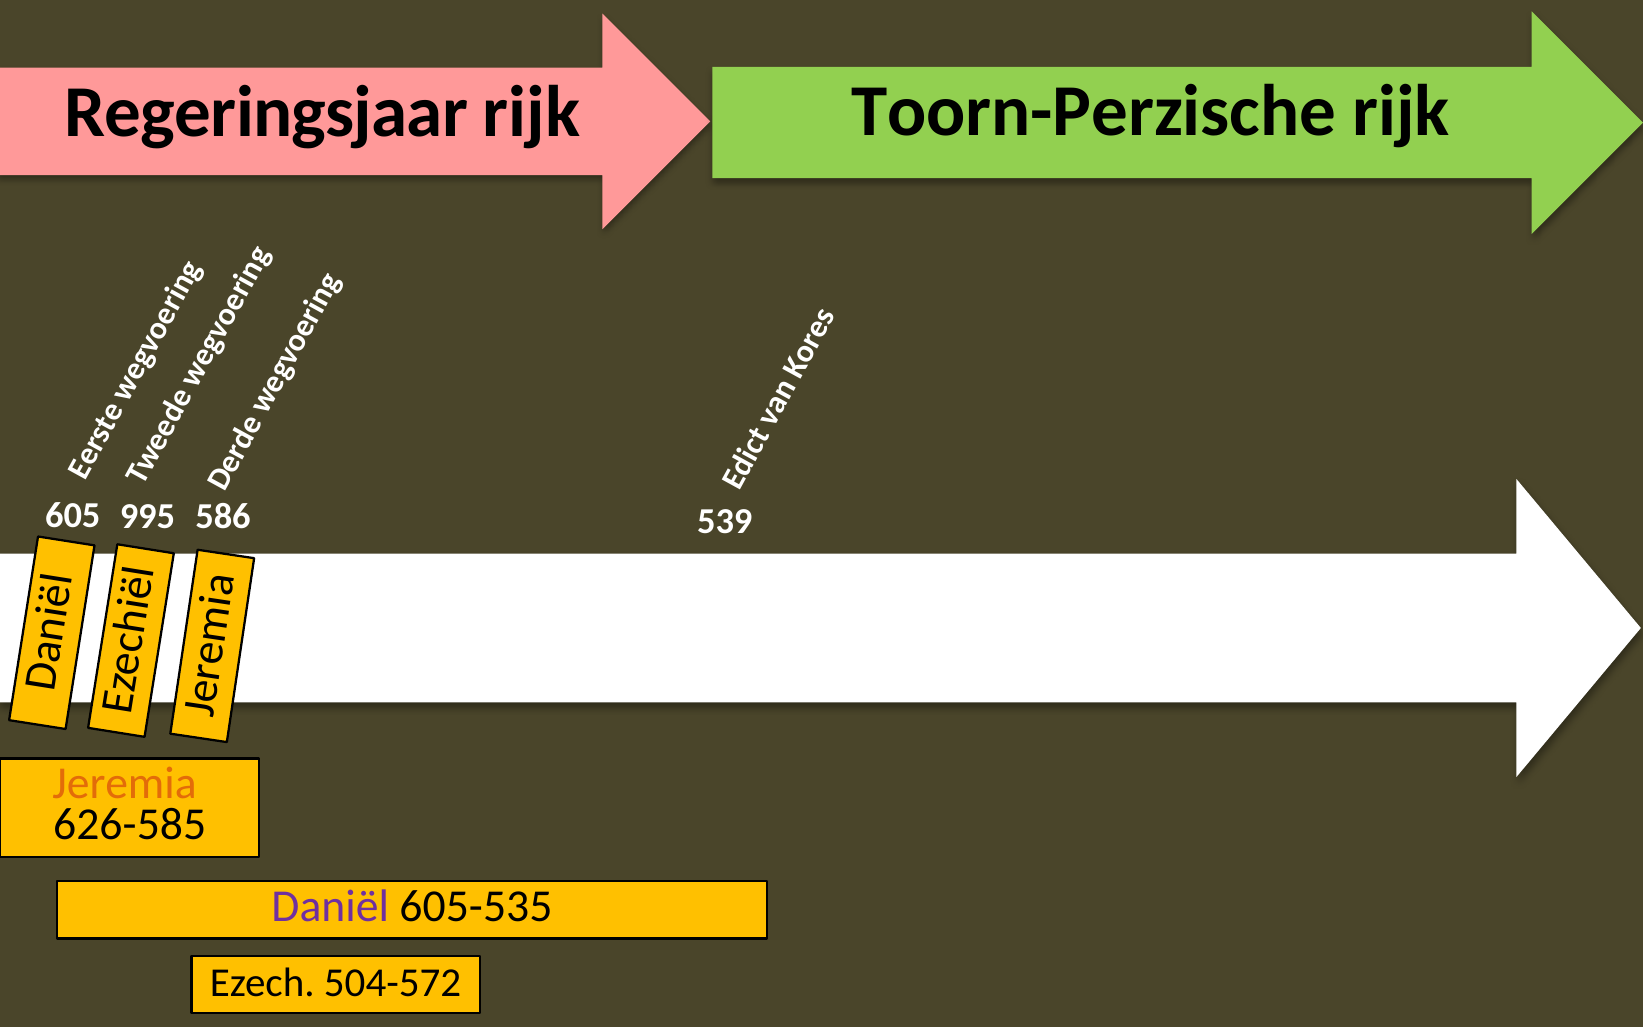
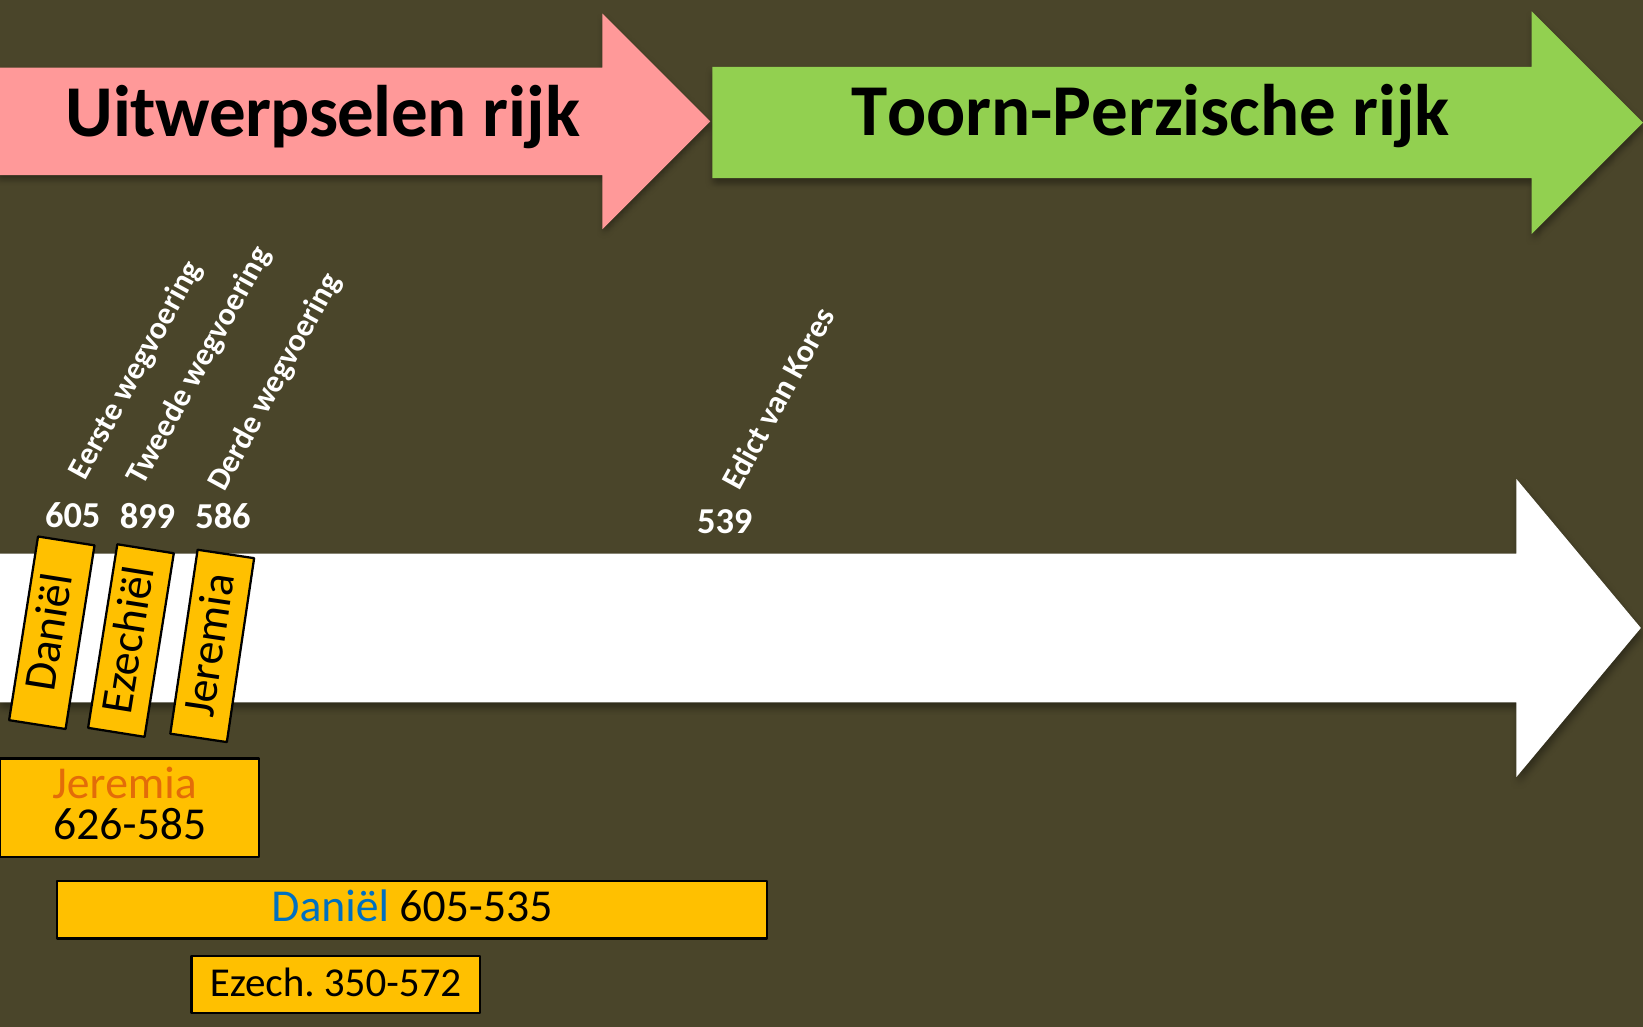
Regeringsjaar: Regeringsjaar -> Uitwerpselen
995: 995 -> 899
Daniël colour: purple -> blue
504-572: 504-572 -> 350-572
